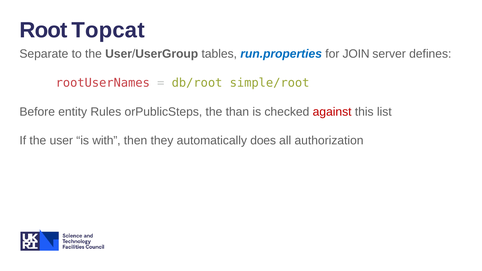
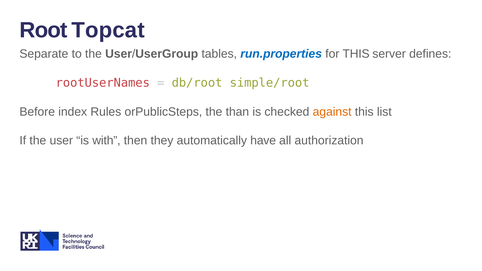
for JOIN: JOIN -> THIS
entity: entity -> index
against colour: red -> orange
does: does -> have
